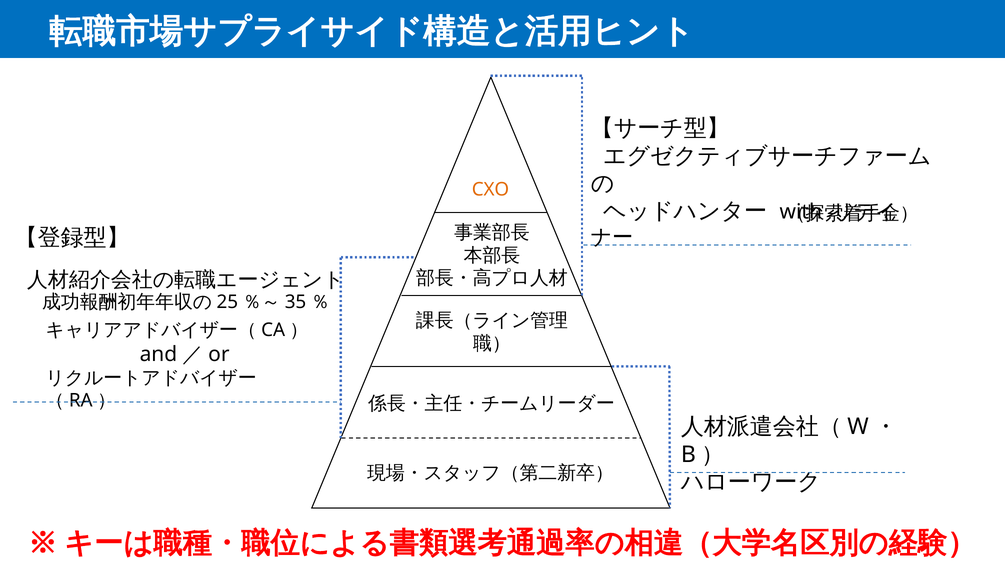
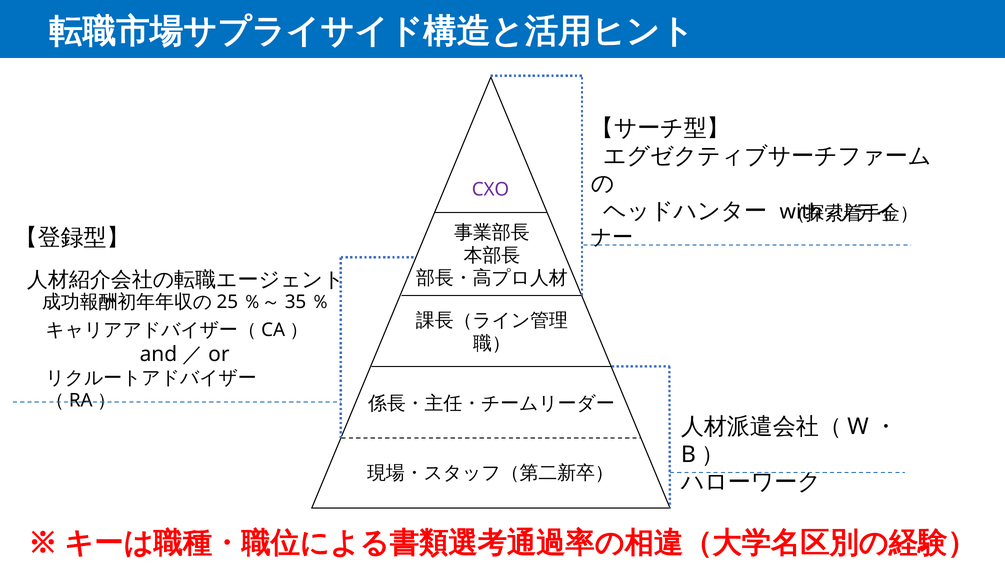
CXO colour: orange -> purple
